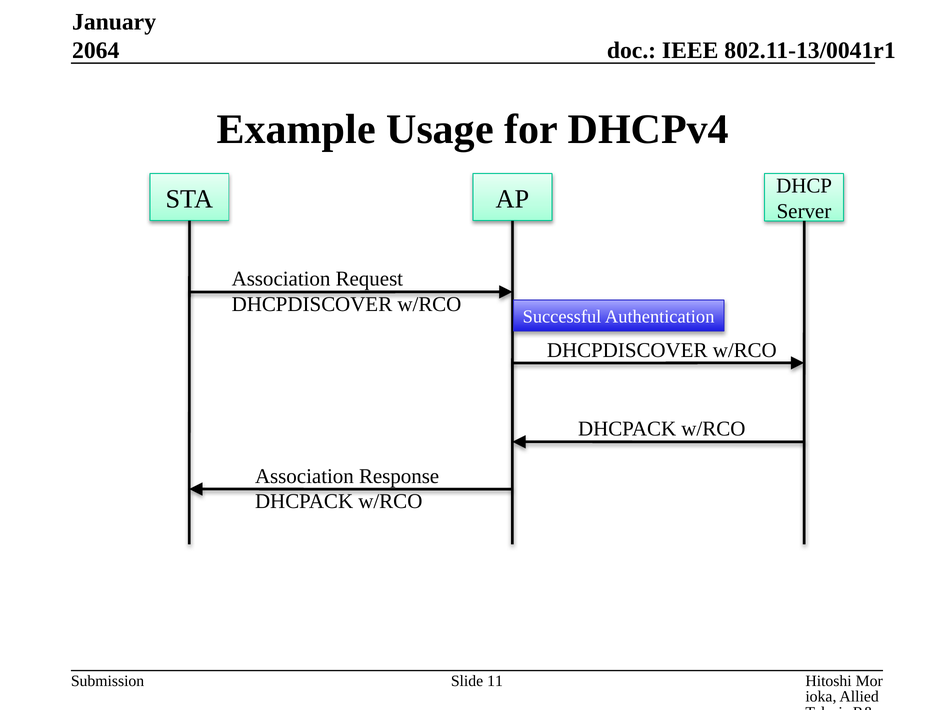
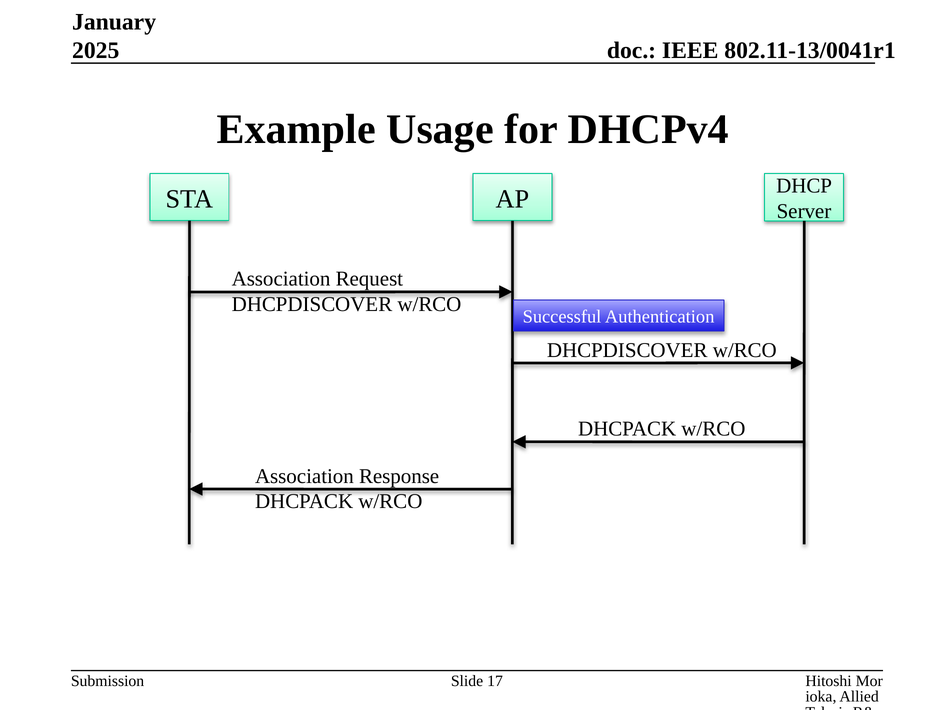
2064: 2064 -> 2025
11: 11 -> 17
